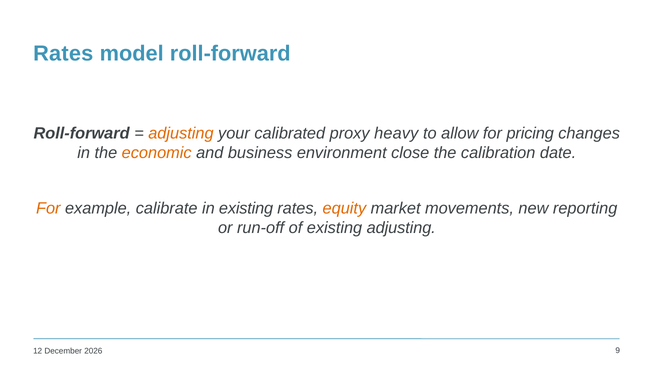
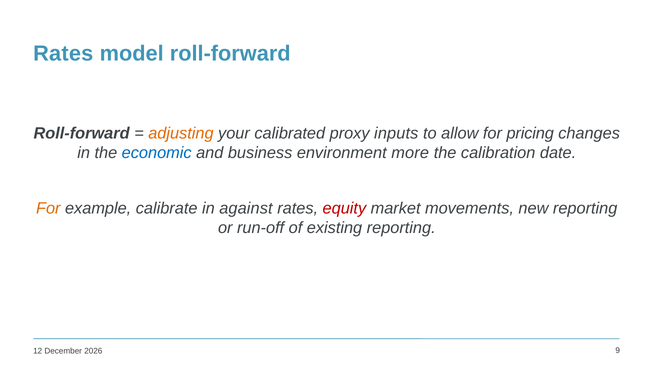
heavy: heavy -> inputs
economic colour: orange -> blue
close: close -> more
in existing: existing -> against
equity colour: orange -> red
existing adjusting: adjusting -> reporting
